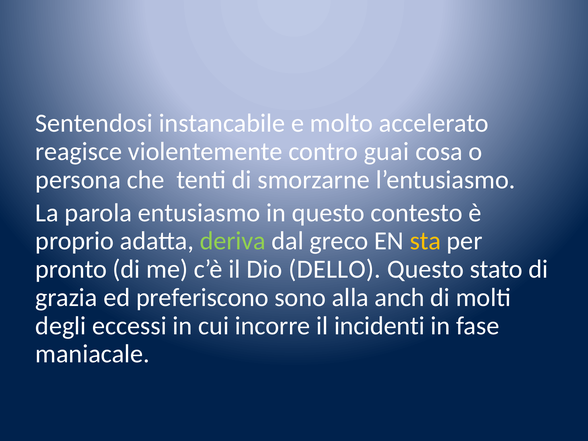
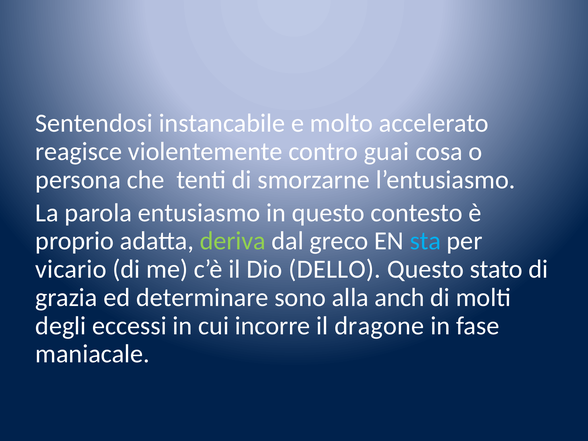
sta colour: yellow -> light blue
pronto: pronto -> vicario
preferiscono: preferiscono -> determinare
incidenti: incidenti -> dragone
